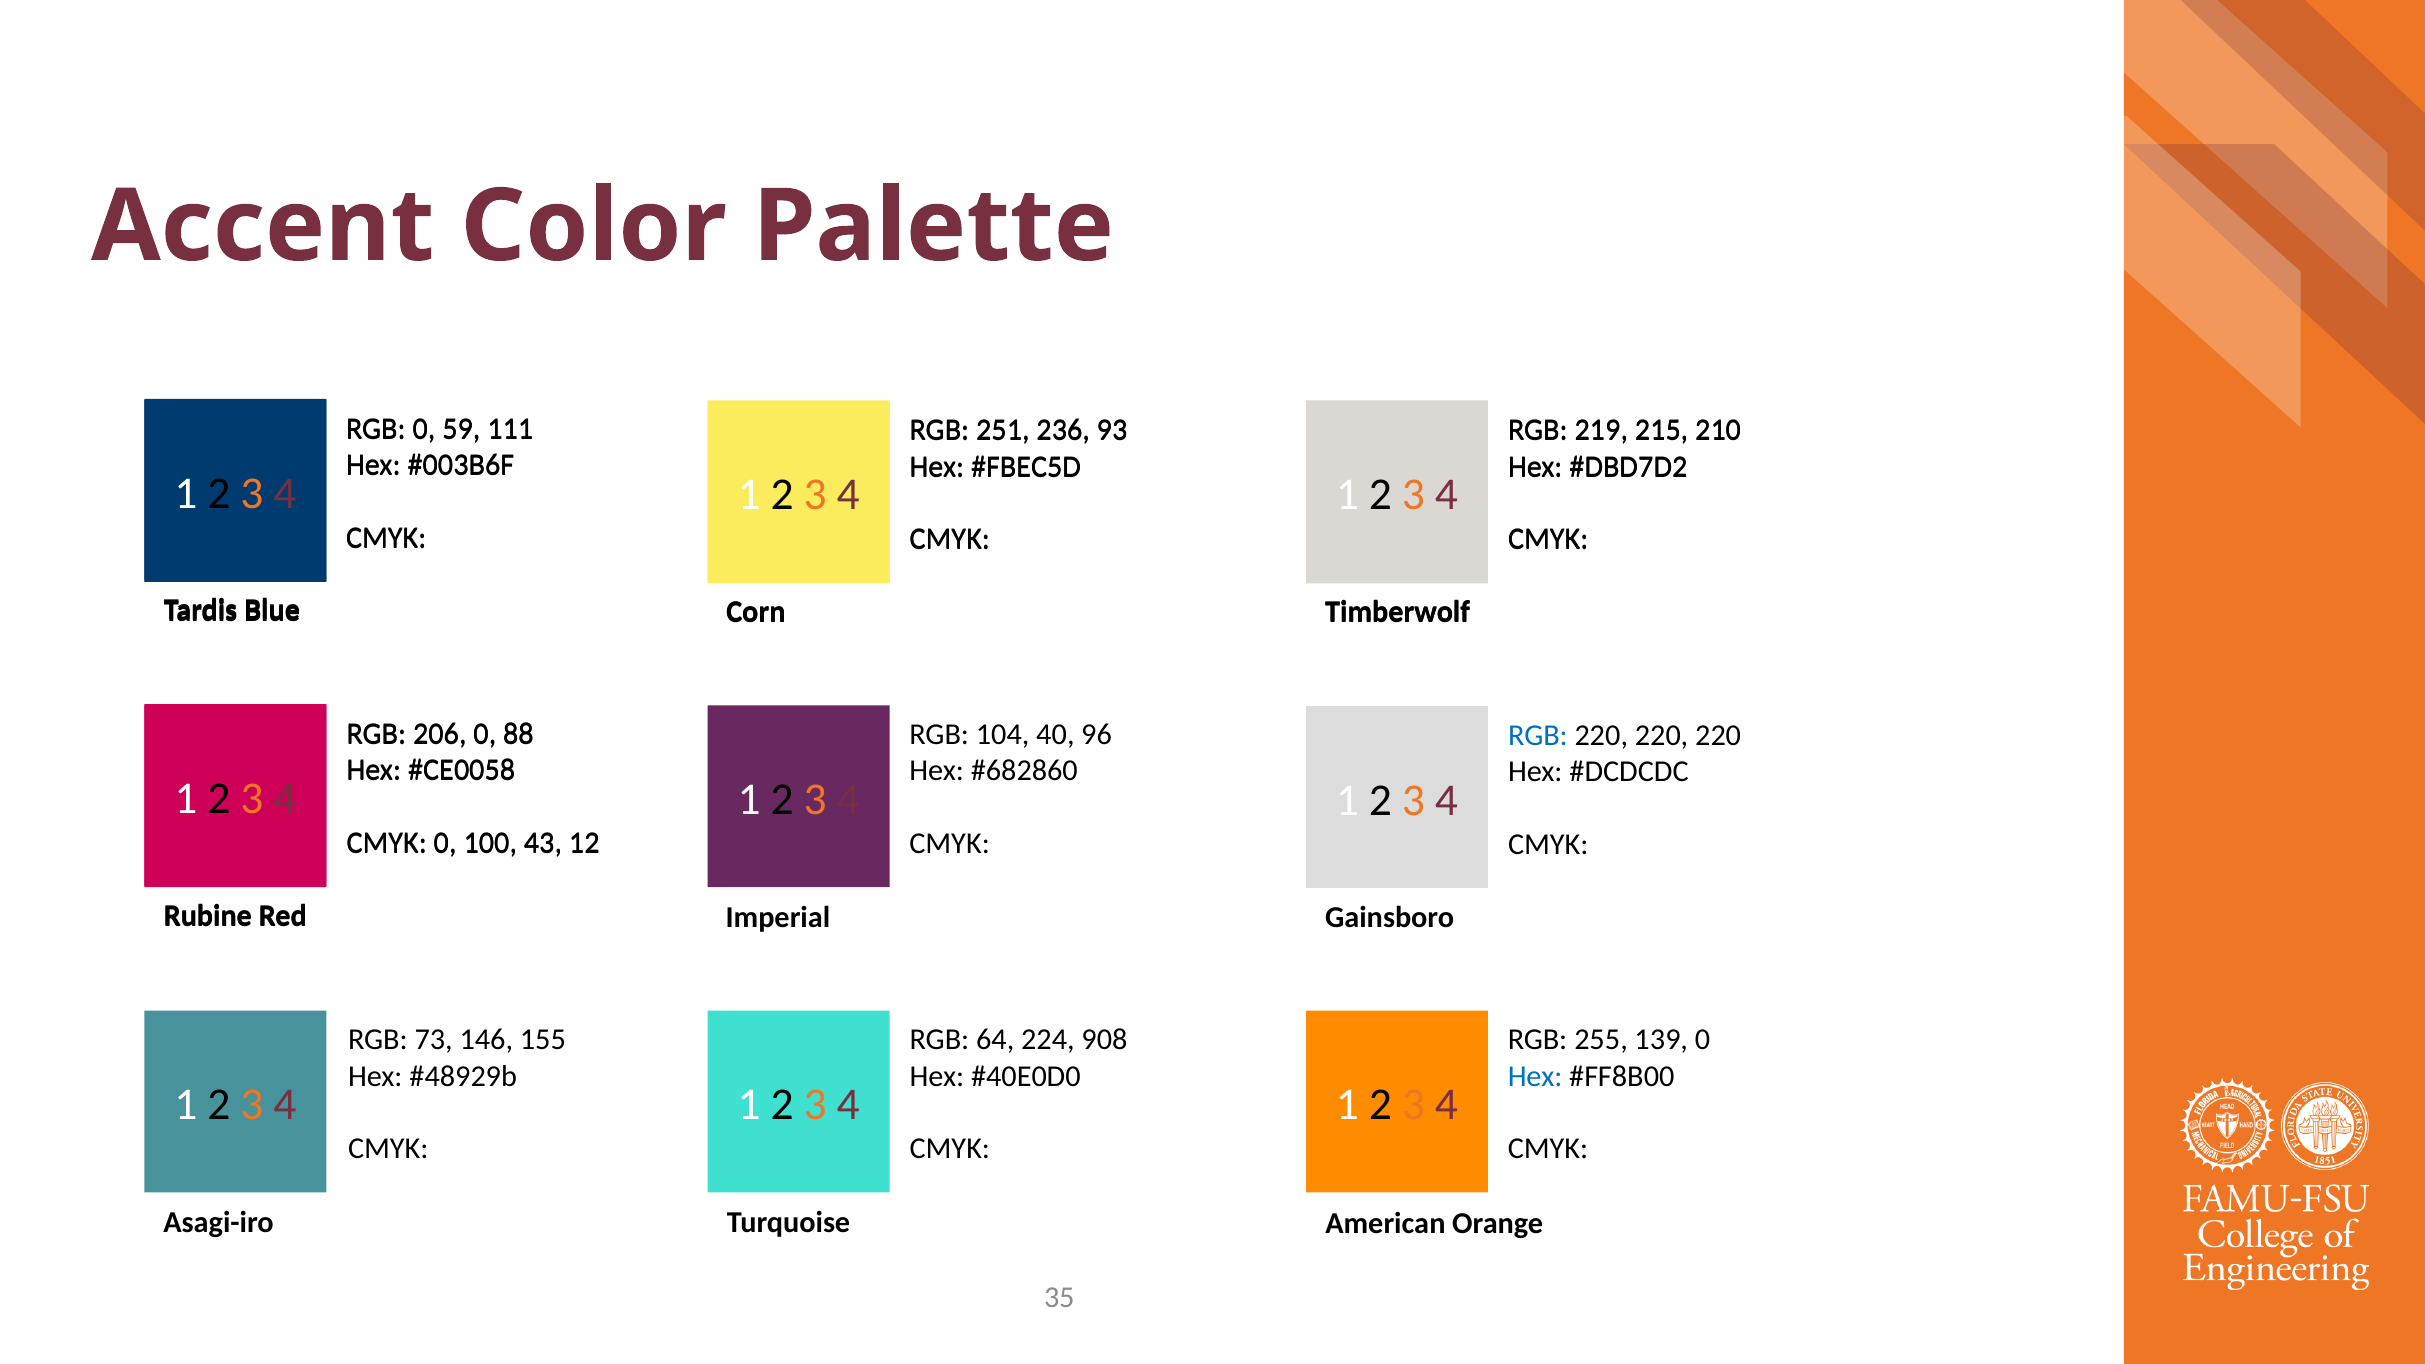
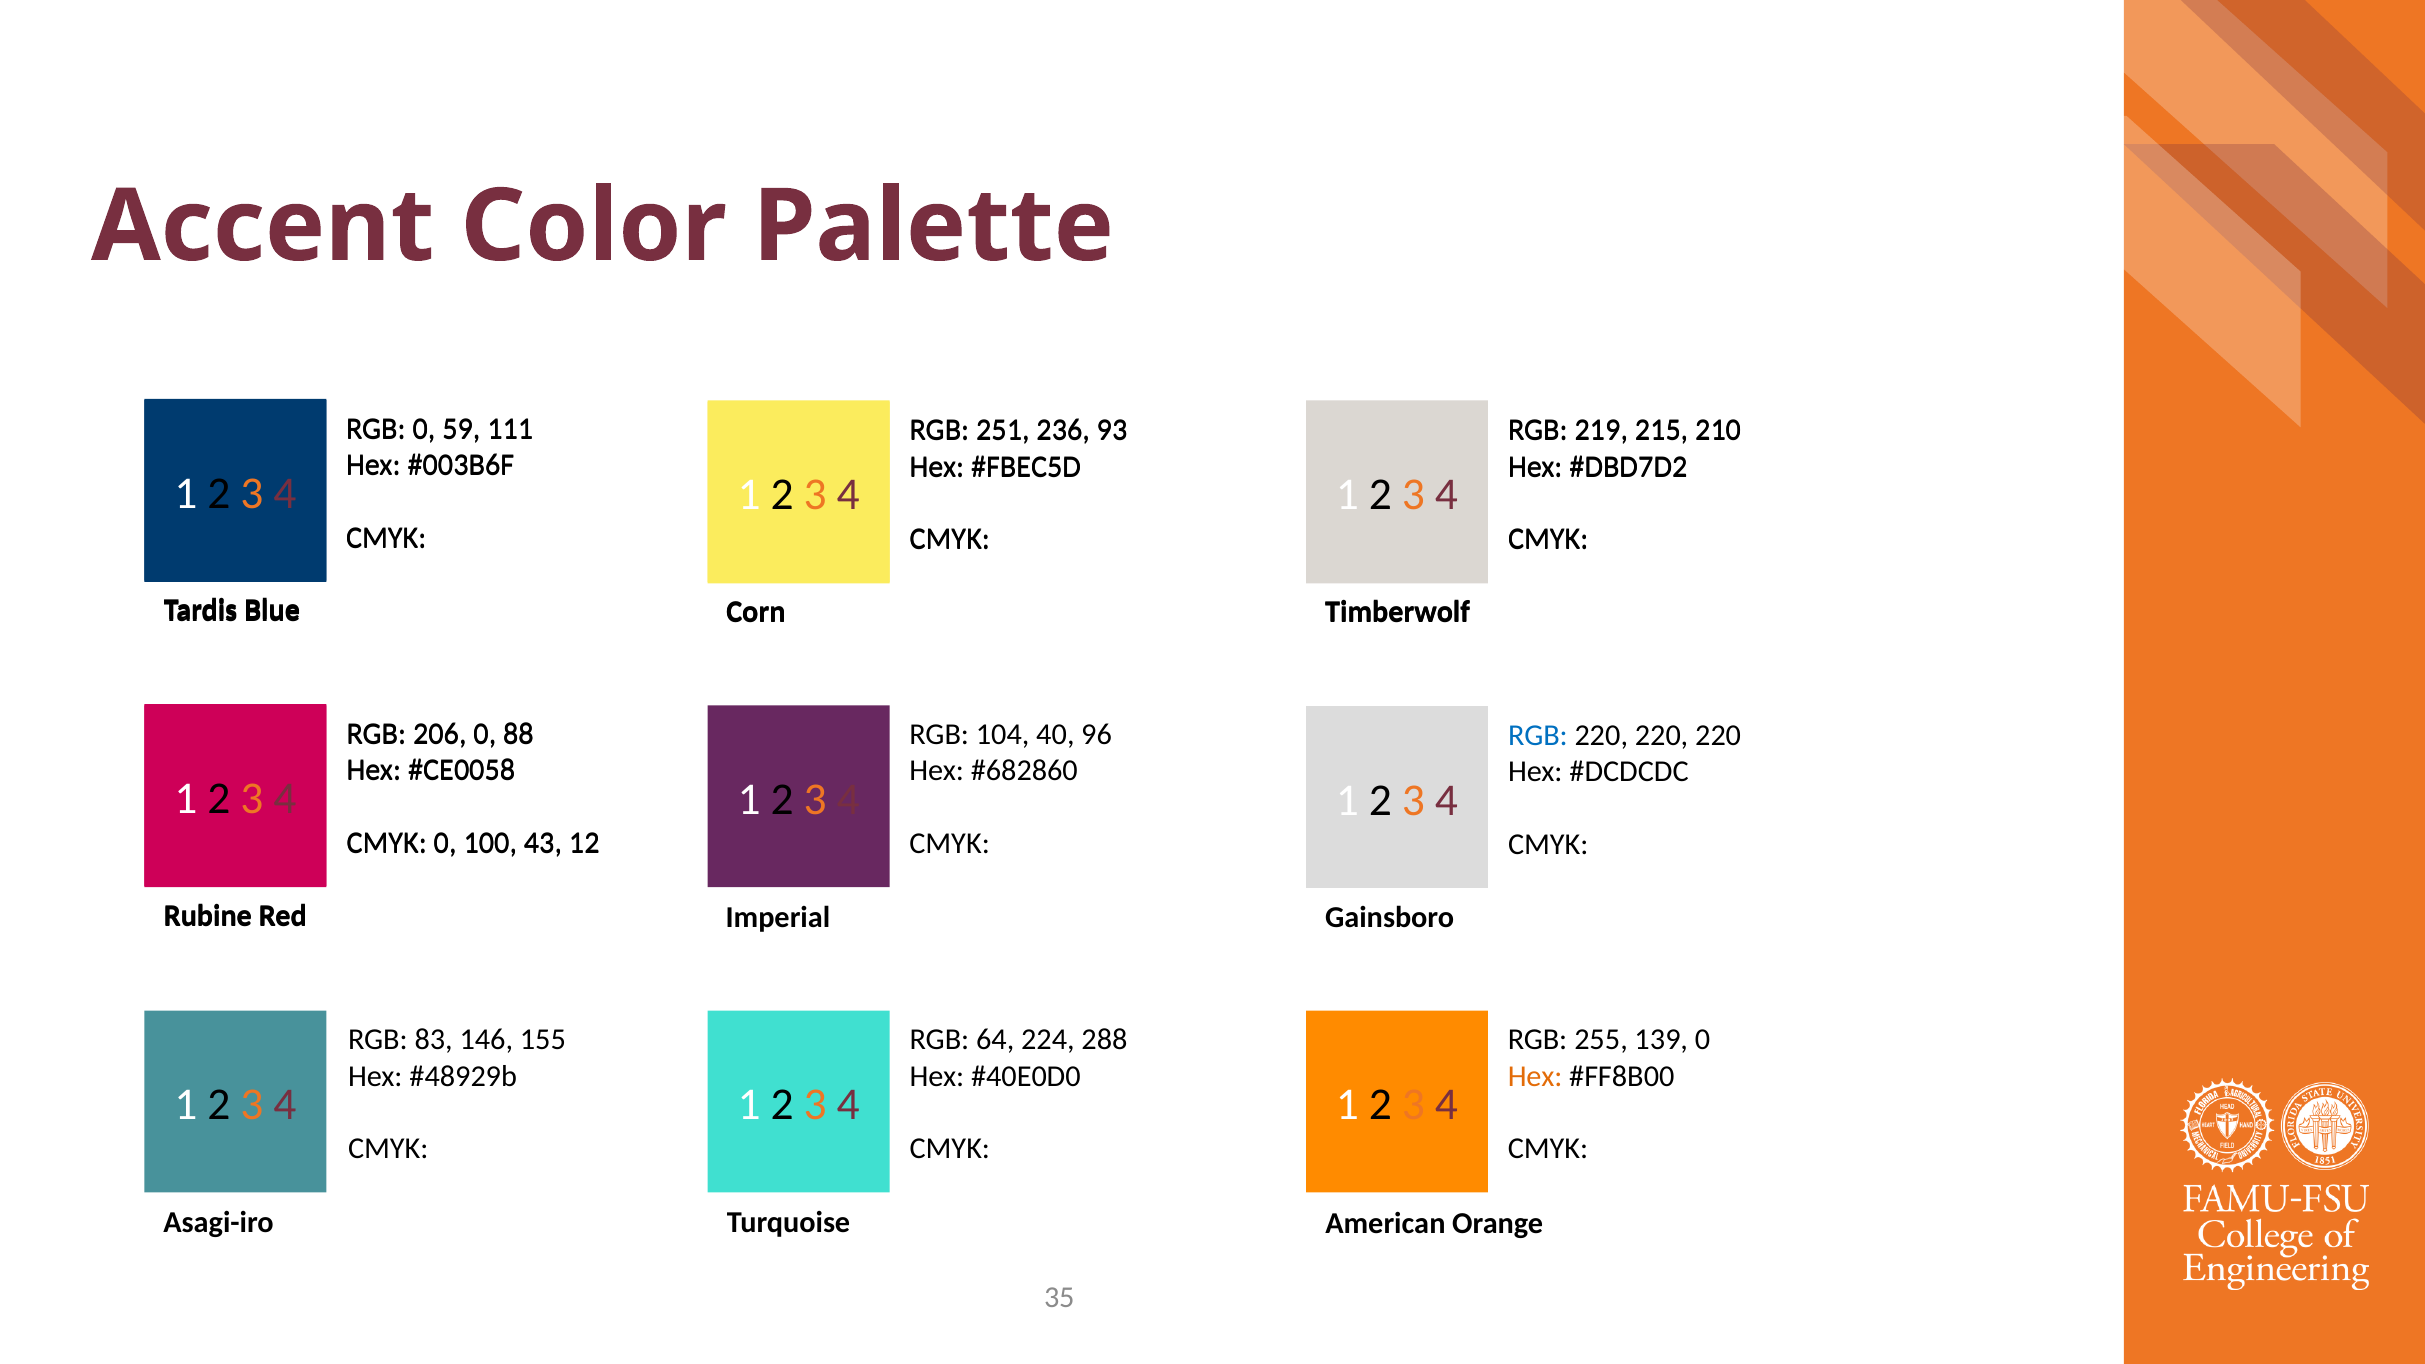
73: 73 -> 83
908: 908 -> 288
Hex at (1535, 1076) colour: blue -> orange
